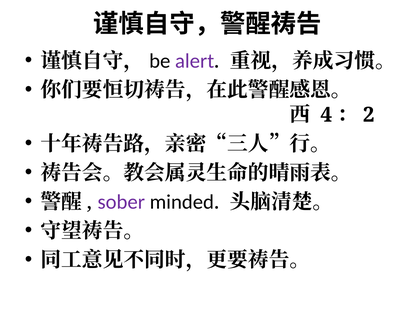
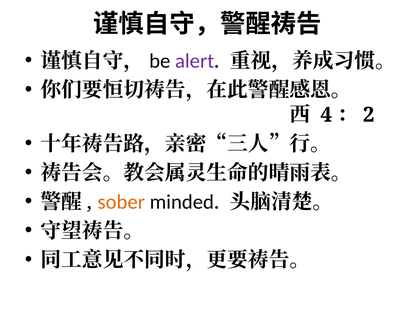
sober colour: purple -> orange
